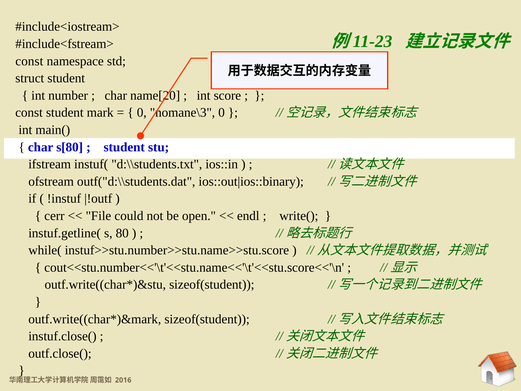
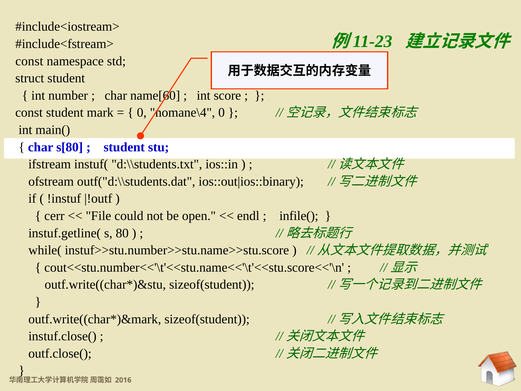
name[20: name[20 -> name[60
nomane\3: nomane\3 -> nomane\4
write(: write( -> infile(
